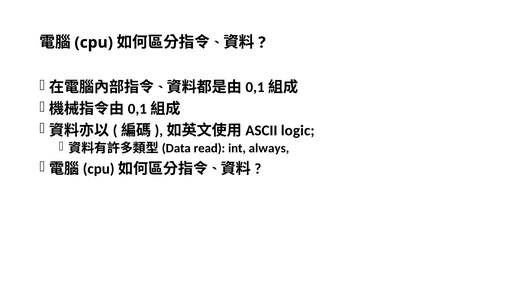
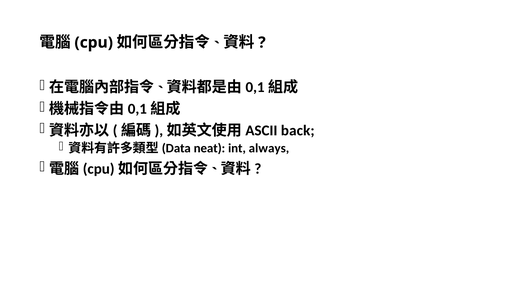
logic: logic -> back
read: read -> neat
